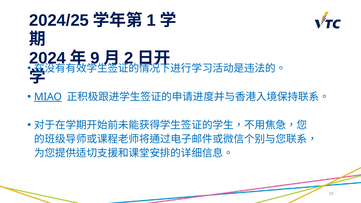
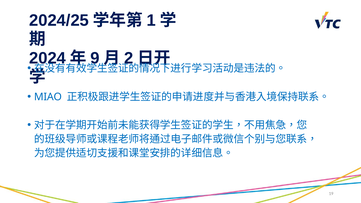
MIAO underline: present -> none
